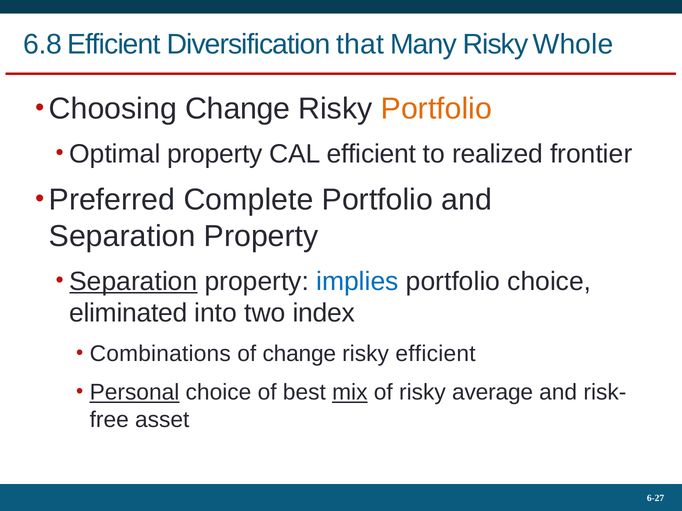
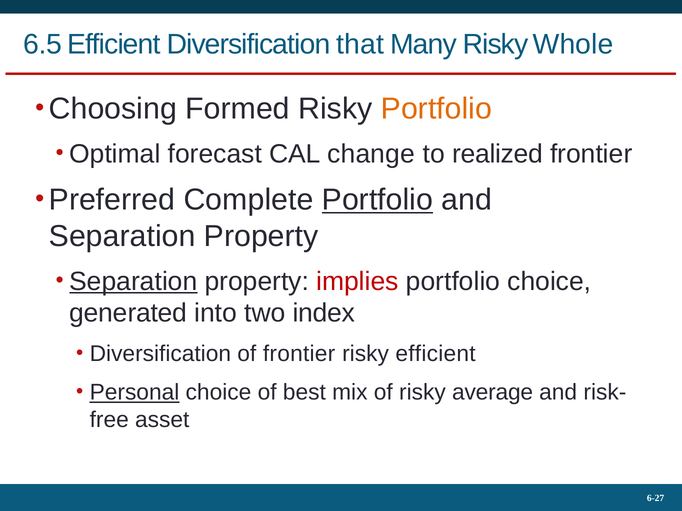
6.8: 6.8 -> 6.5
Choosing Change: Change -> Formed
Optimal property: property -> forecast
CAL efficient: efficient -> change
Portfolio at (377, 200) underline: none -> present
implies colour: blue -> red
eliminated: eliminated -> generated
Combinations at (160, 354): Combinations -> Diversification
of change: change -> frontier
mix underline: present -> none
